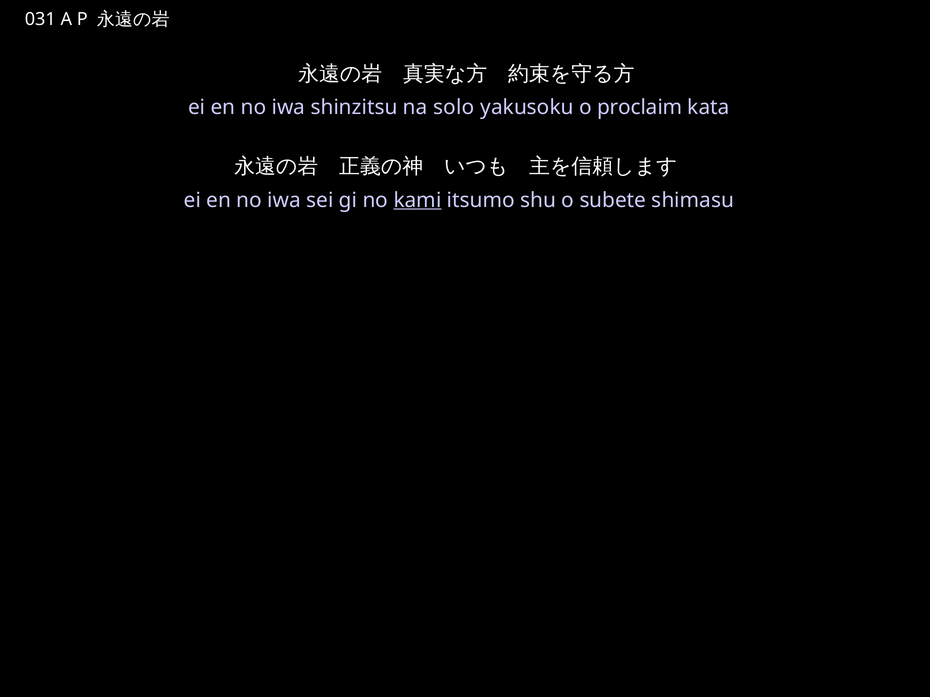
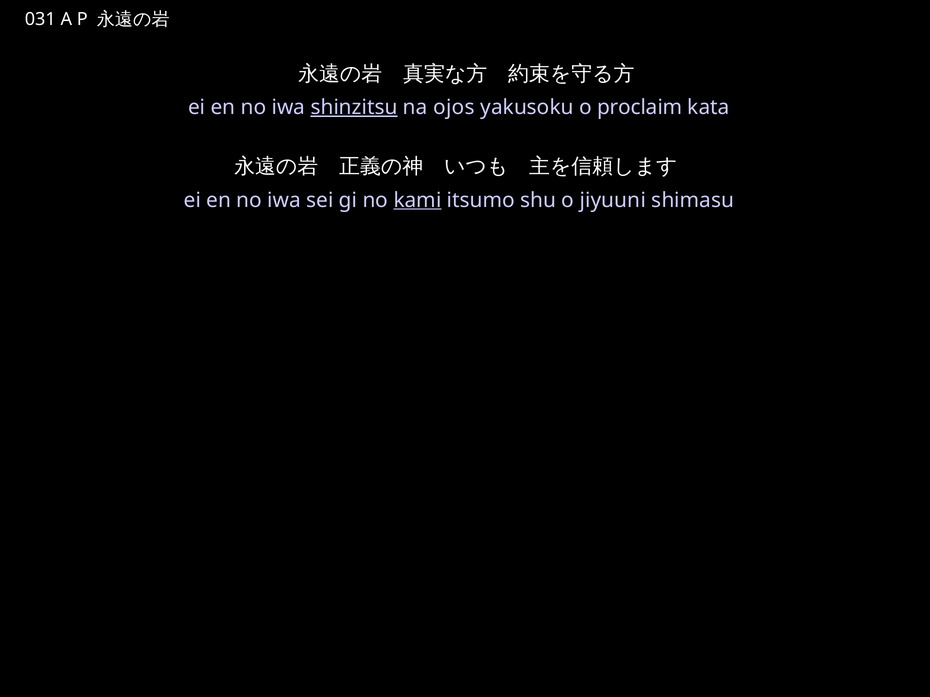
shinzitsu underline: none -> present
solo: solo -> ojos
subete: subete -> jiyuuni
